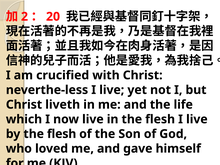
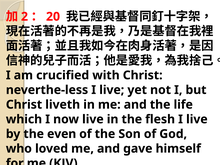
by the flesh: flesh -> even
